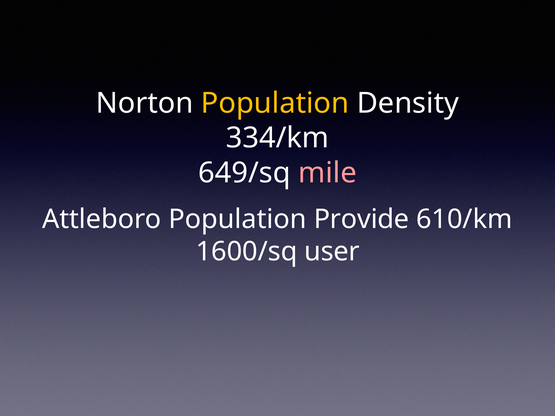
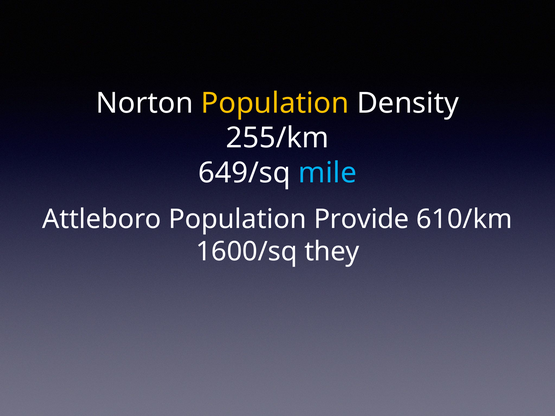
334/km: 334/km -> 255/km
mile colour: pink -> light blue
user: user -> they
